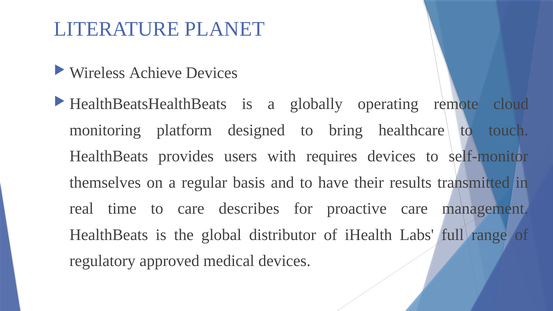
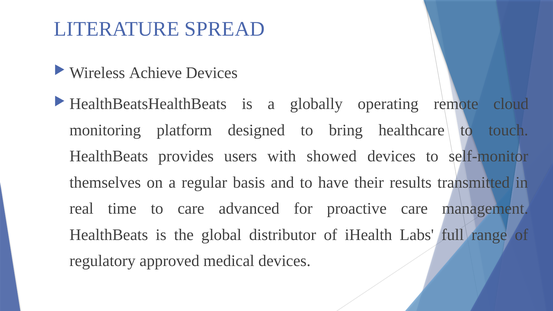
PLANET: PLANET -> SPREAD
requires: requires -> showed
describes: describes -> advanced
